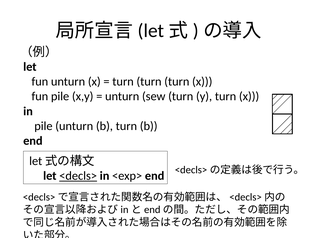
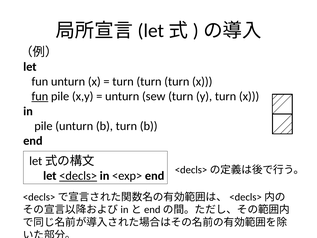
fun at (40, 96) underline: none -> present
